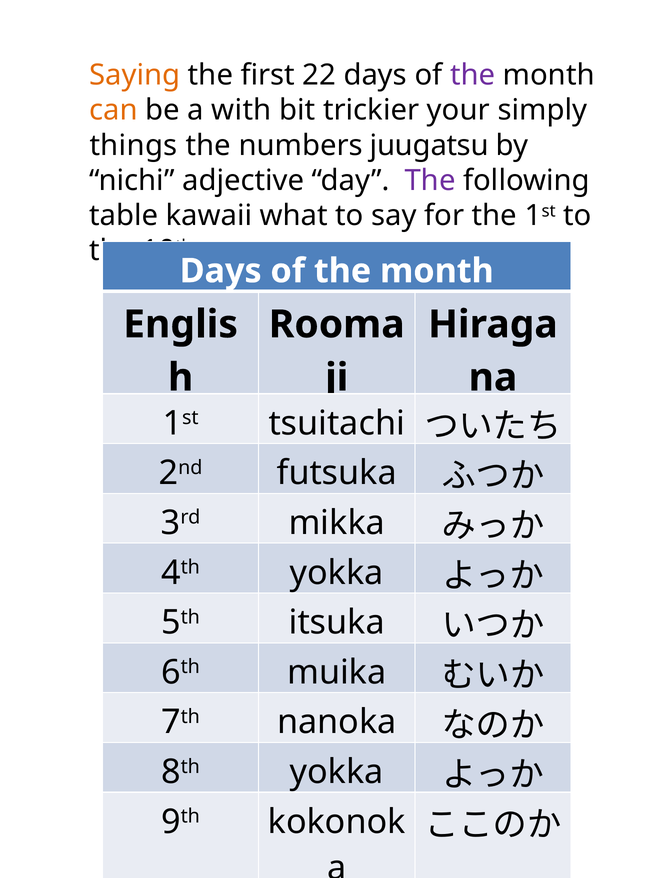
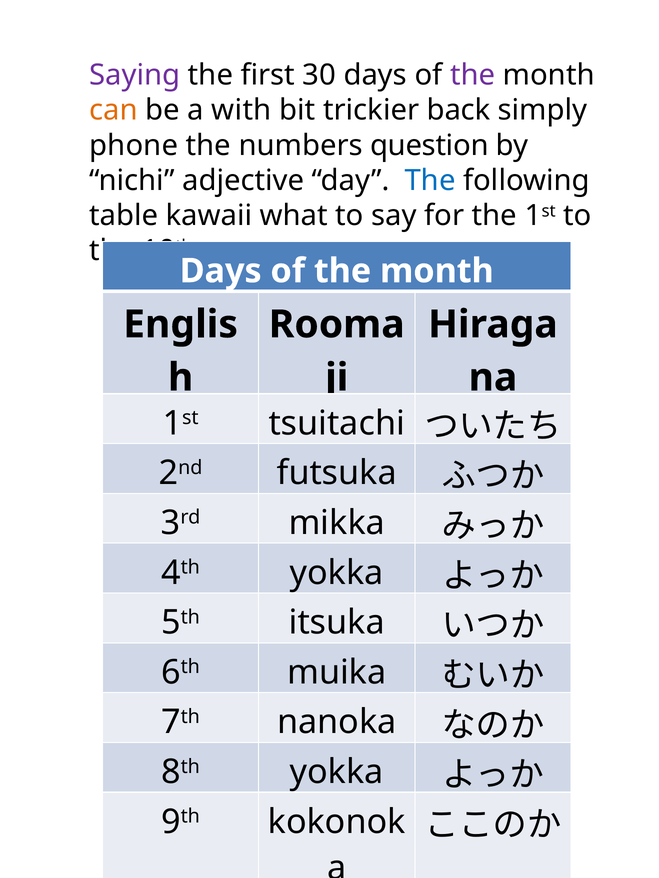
Saying colour: orange -> purple
22: 22 -> 30
your: your -> back
things: things -> phone
juugatsu: juugatsu -> question
The at (430, 181) colour: purple -> blue
